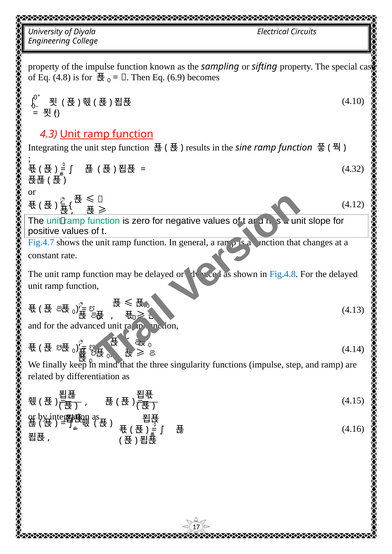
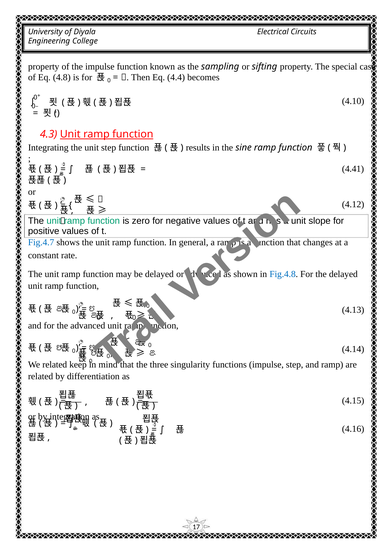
6.9: 6.9 -> 4.4
4.32: 4.32 -> 4.41
We finally: finally -> related
